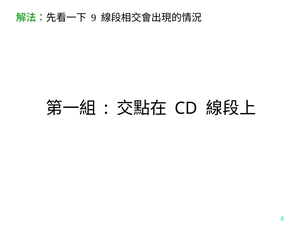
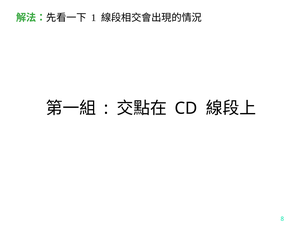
9: 9 -> 1
